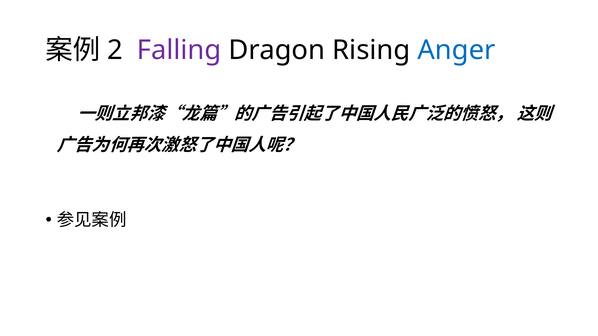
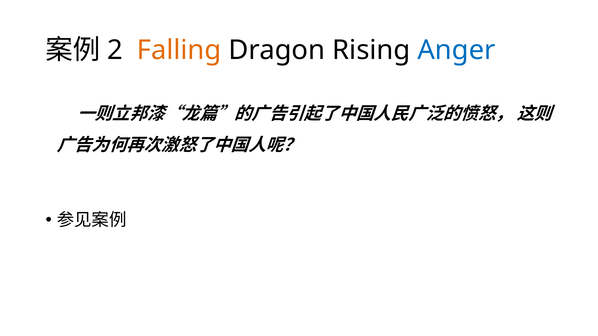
Falling colour: purple -> orange
